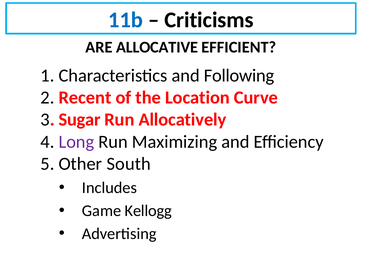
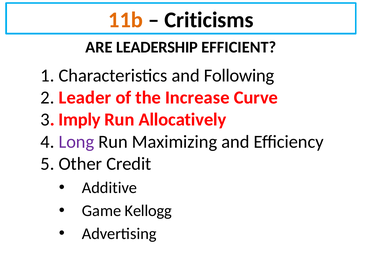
11b colour: blue -> orange
ALLOCATIVE: ALLOCATIVE -> LEADERSHIP
Recent: Recent -> Leader
Location: Location -> Increase
Sugar: Sugar -> Imply
South: South -> Credit
Includes: Includes -> Additive
